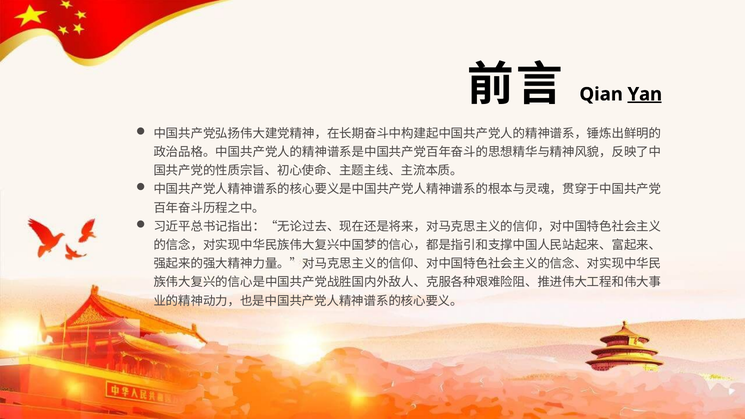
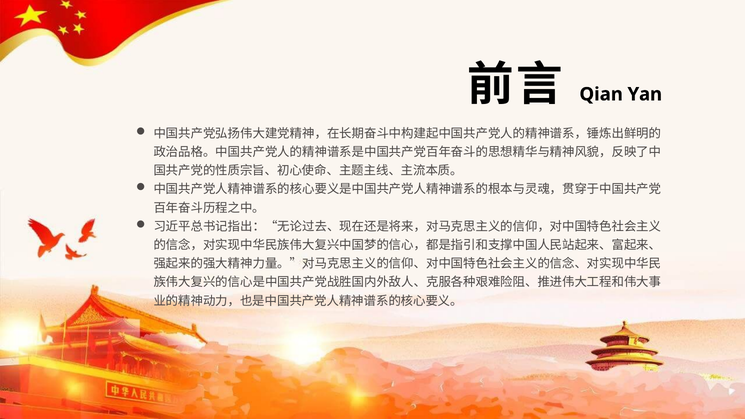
Yan underline: present -> none
